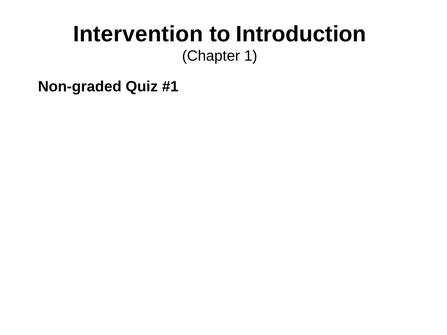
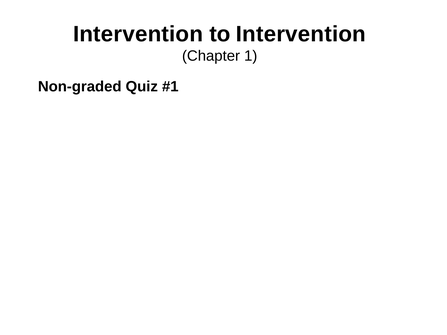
to Introduction: Introduction -> Intervention
